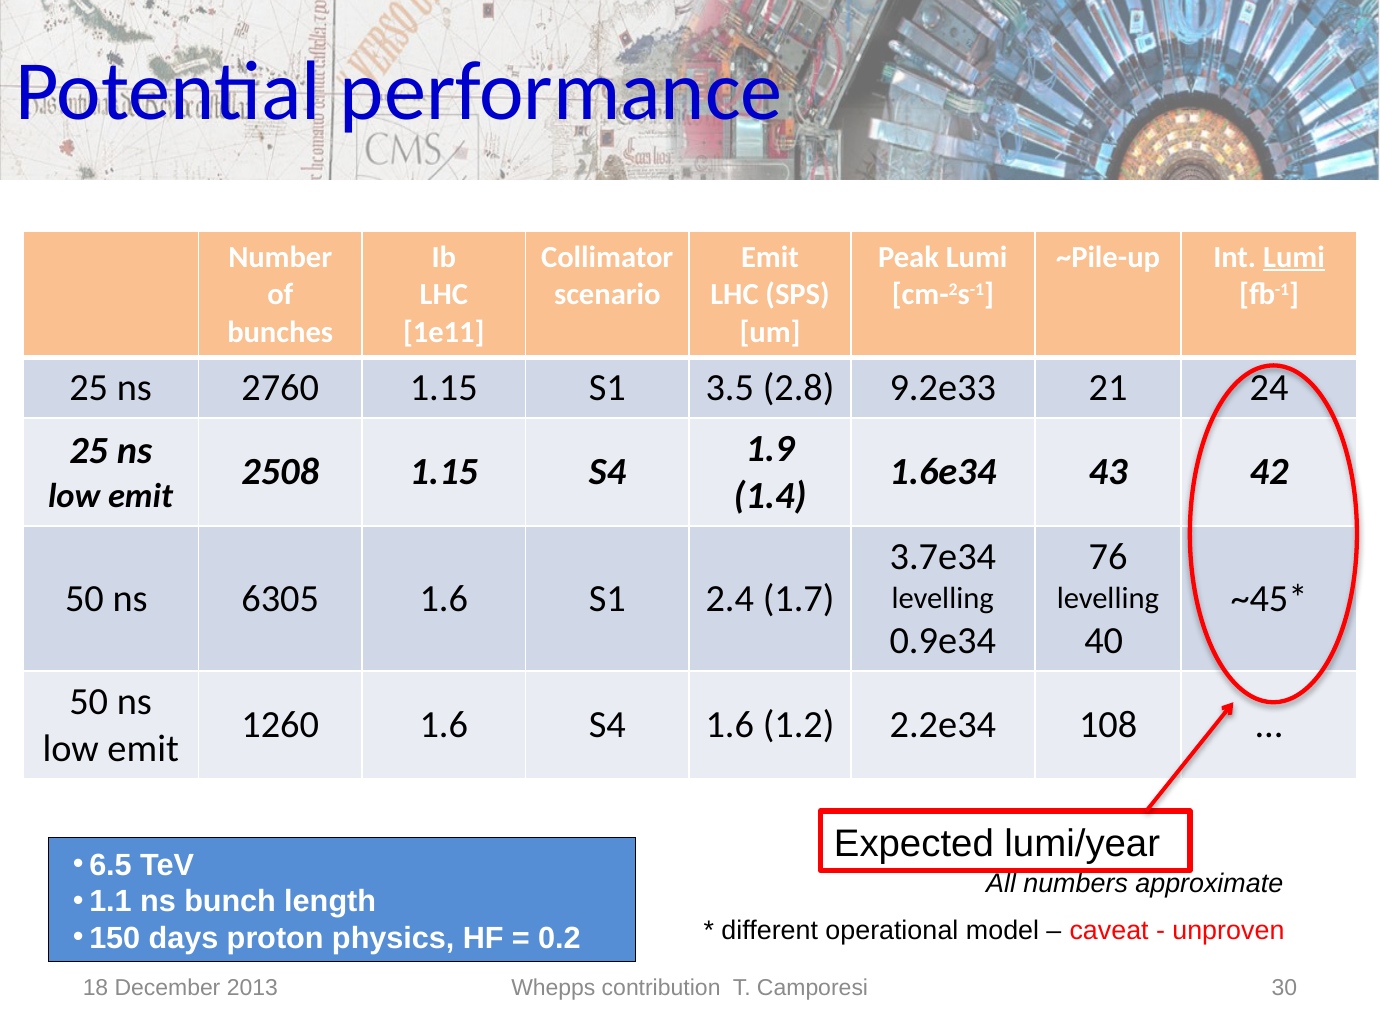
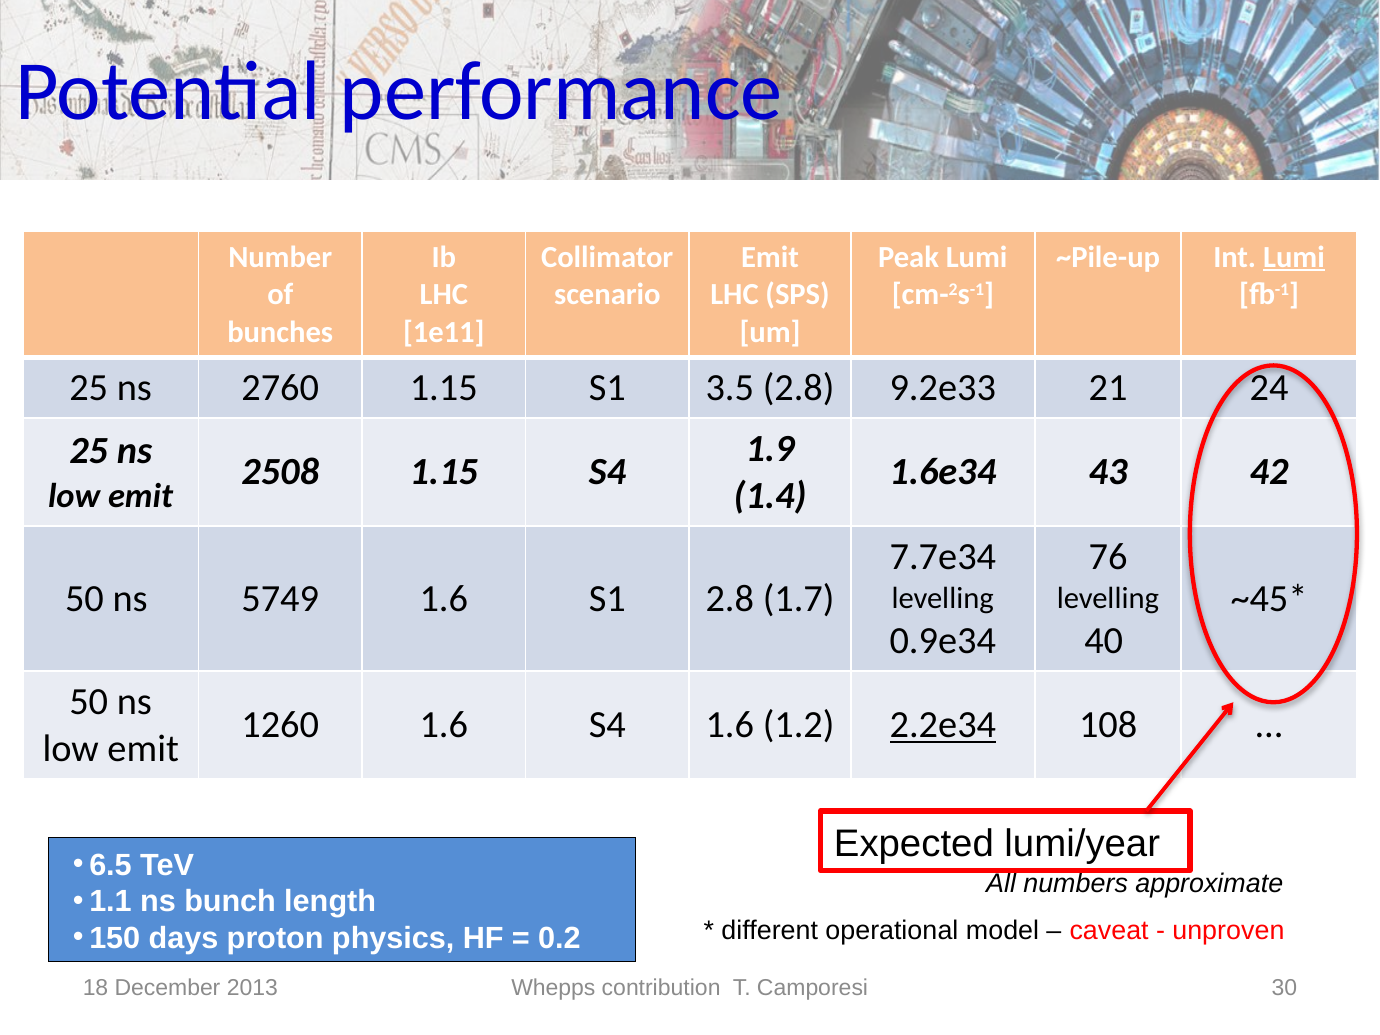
3.7e34: 3.7e34 -> 7.7e34
6305: 6305 -> 5749
S1 2.4: 2.4 -> 2.8
2.2e34 underline: none -> present
